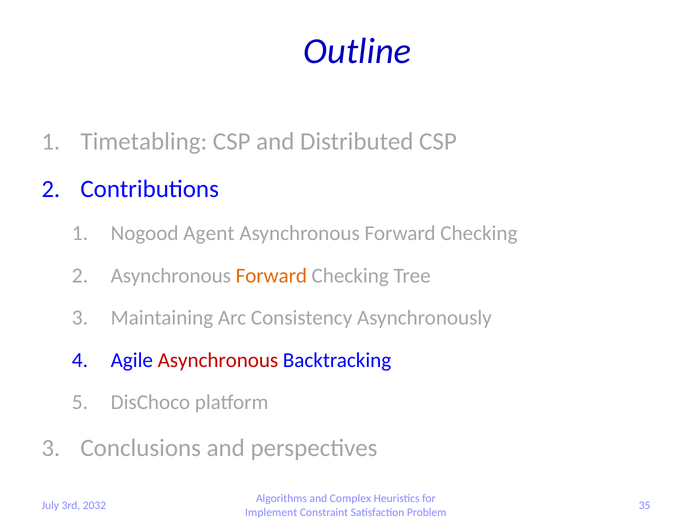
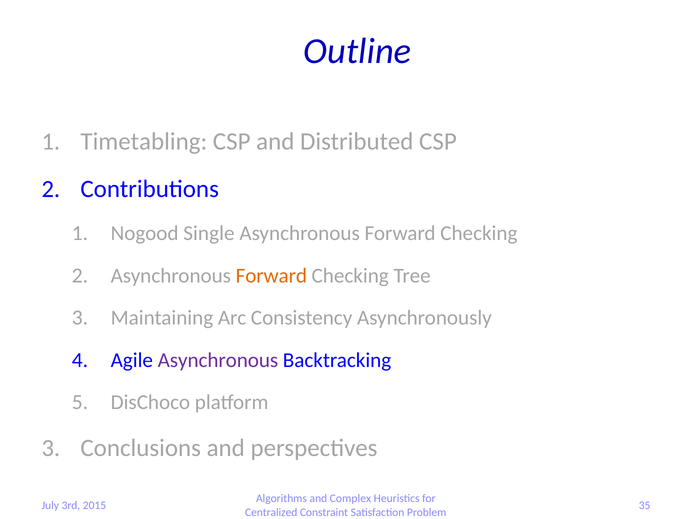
Agent: Agent -> Single
Asynchronous at (218, 360) colour: red -> purple
2032: 2032 -> 2015
Implement: Implement -> Centralized
